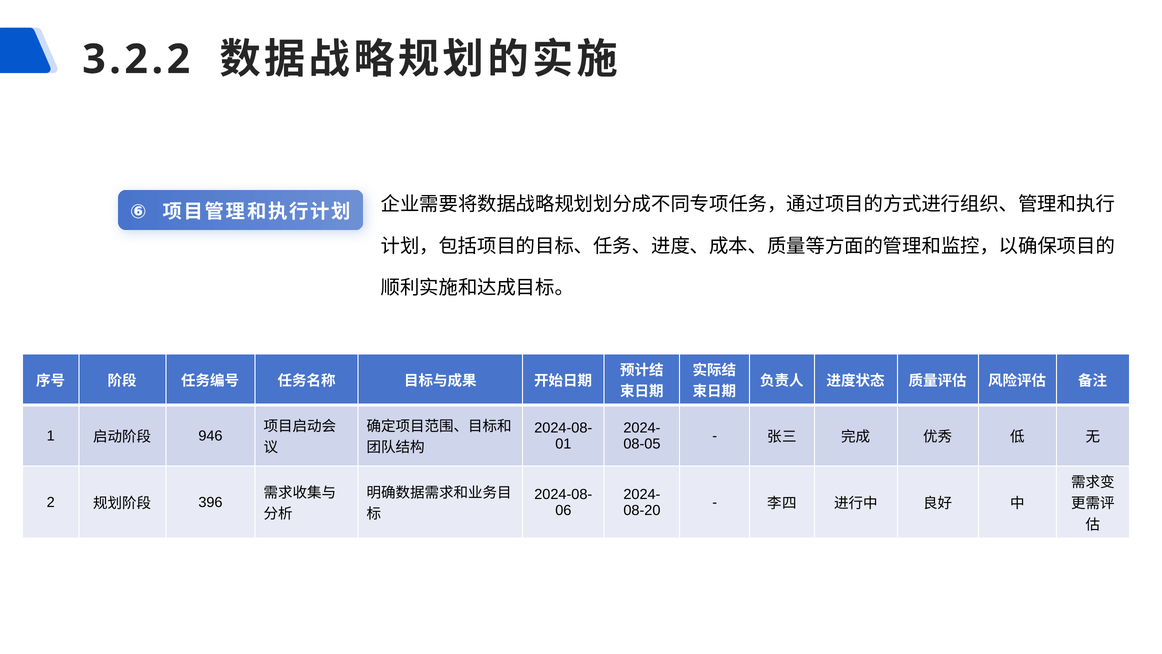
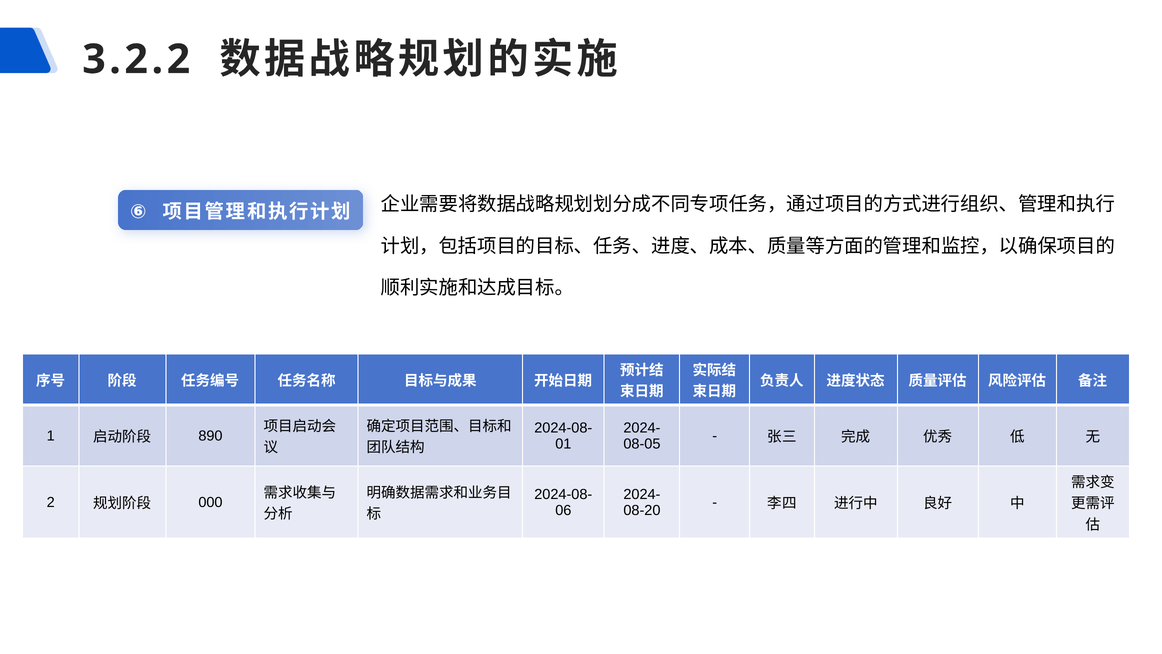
946: 946 -> 890
396: 396 -> 000
